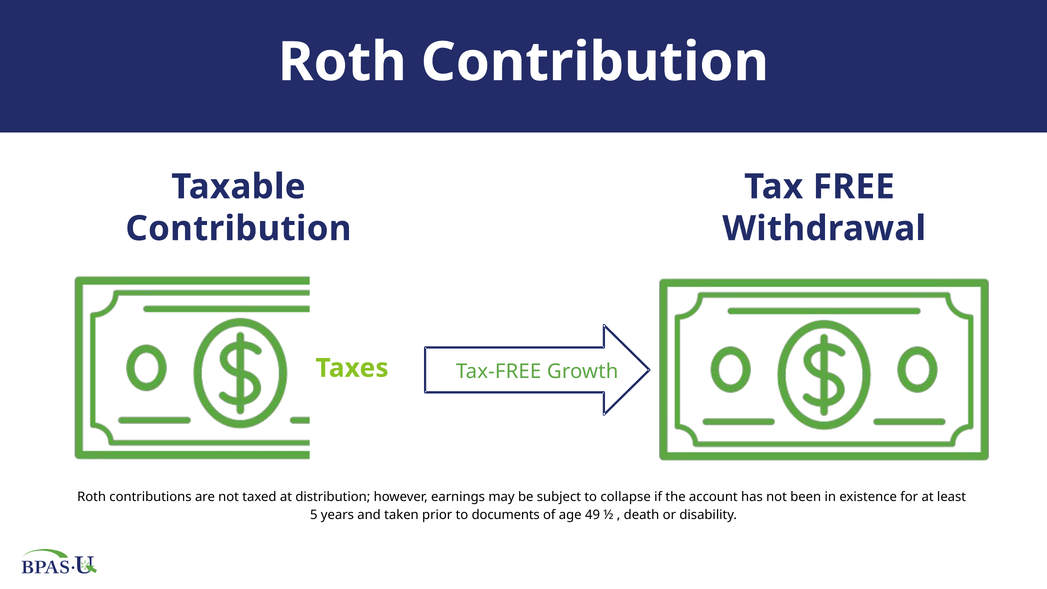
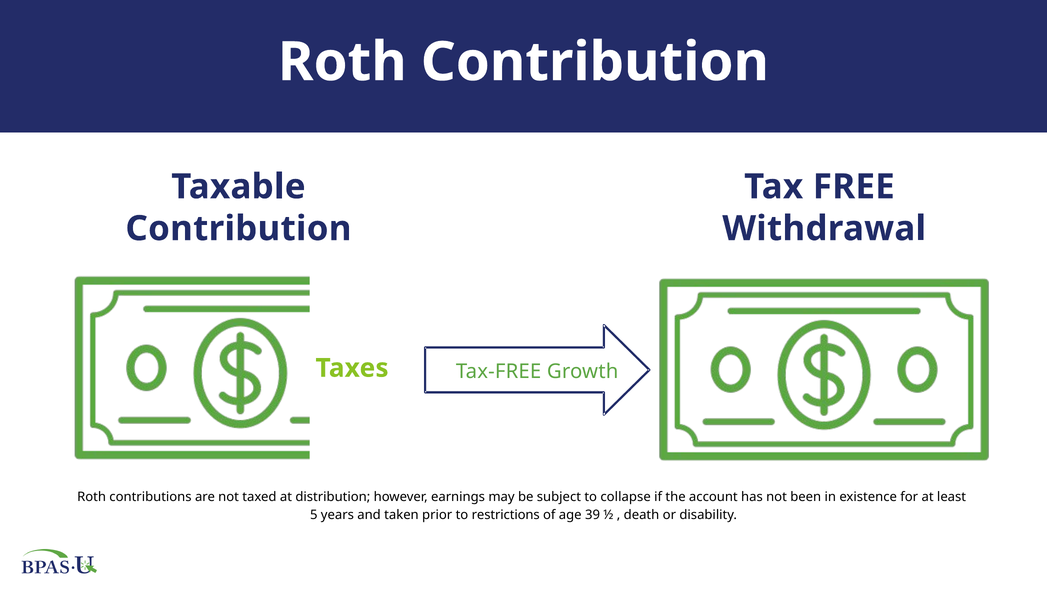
documents: documents -> restrictions
49: 49 -> 39
